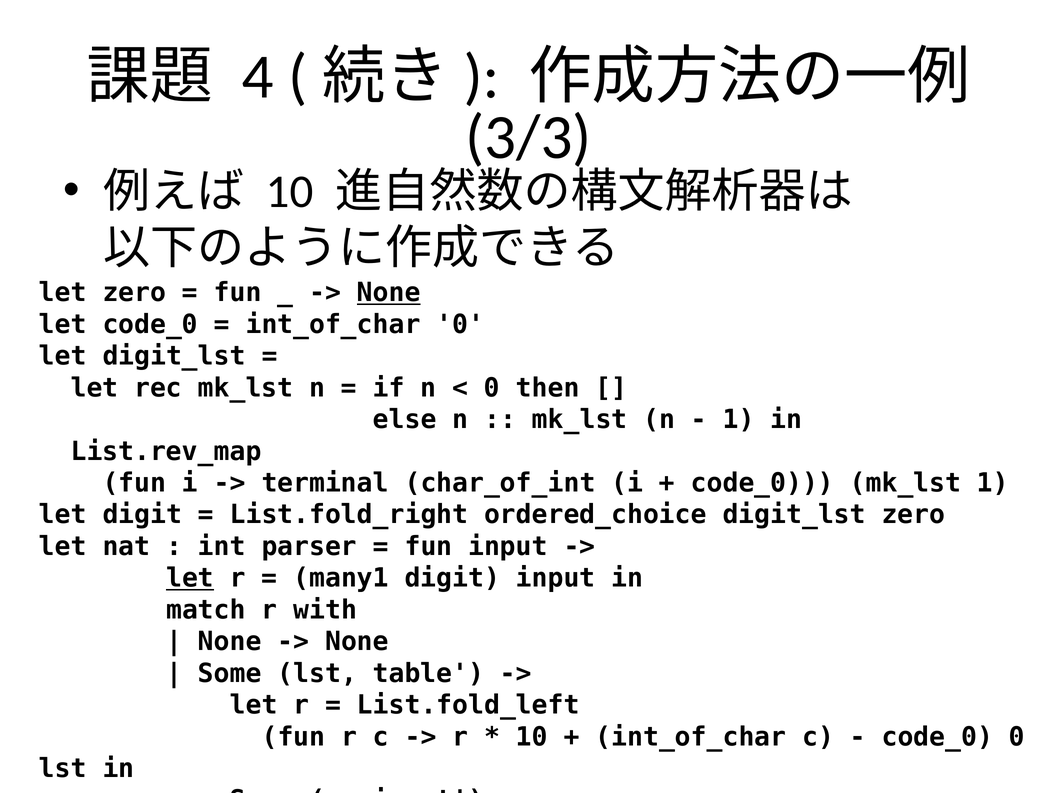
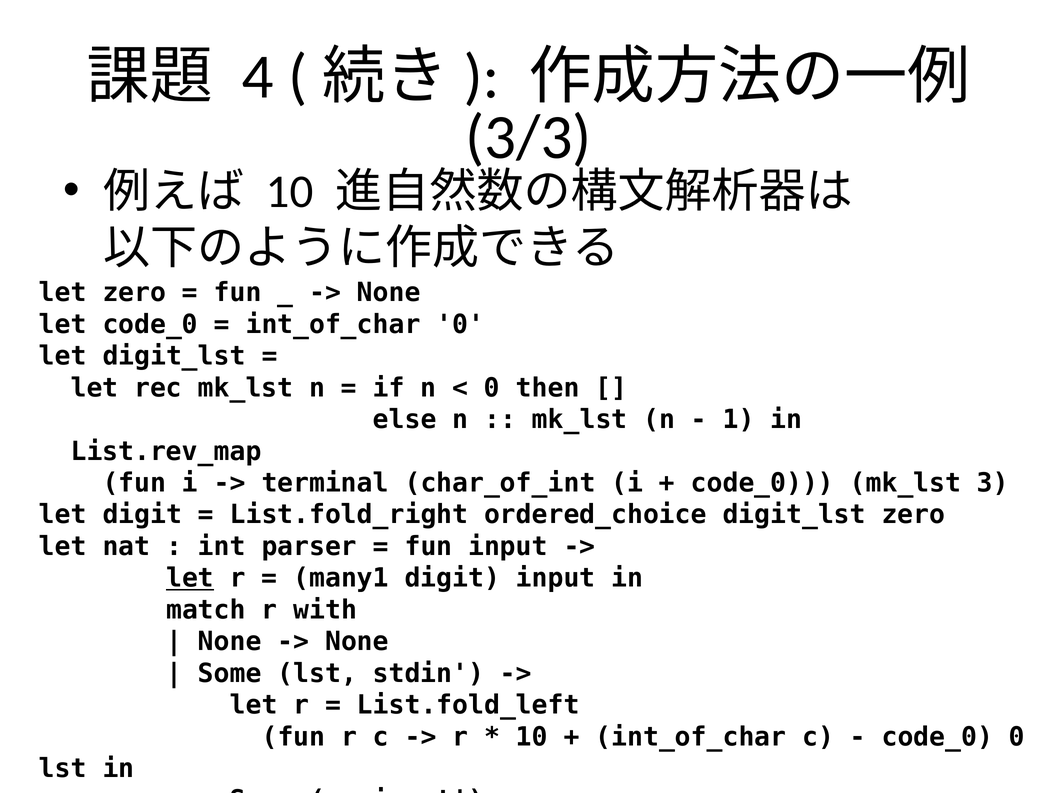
None at (389, 293) underline: present -> none
mk_lst 1: 1 -> 3
table: table -> stdin
